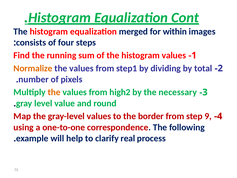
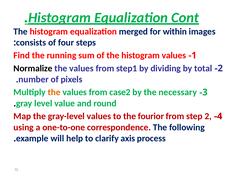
Normalize colour: orange -> black
high2: high2 -> case2
border: border -> fourior
step 9: 9 -> 2
real: real -> axis
